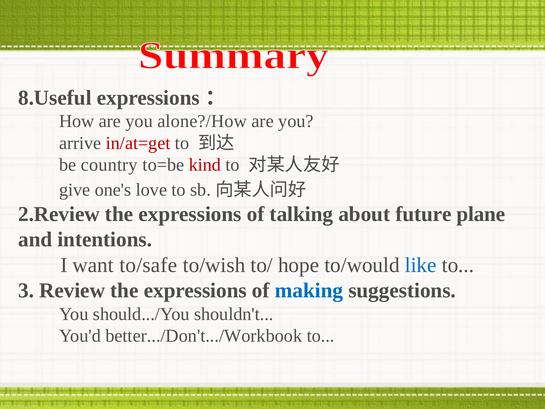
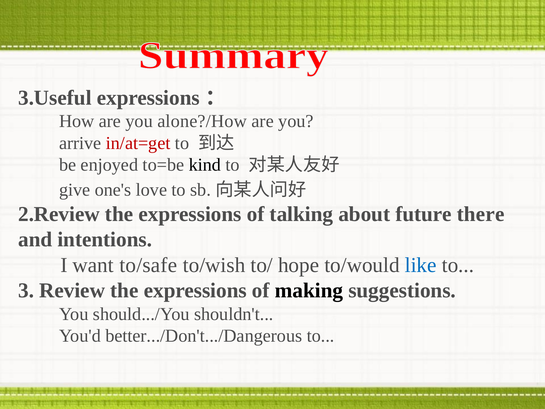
8.Useful: 8.Useful -> 3.Useful
country: country -> enjoyed
kind colour: red -> black
plane: plane -> there
making colour: blue -> black
better.../Don't.../Workbook: better.../Don't.../Workbook -> better.../Don't.../Dangerous
